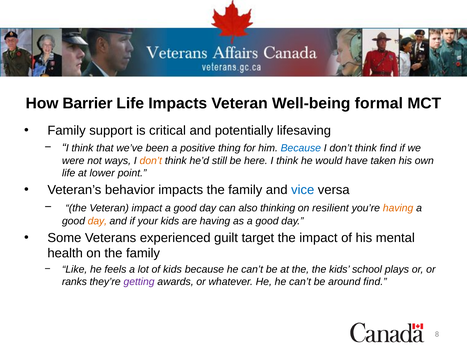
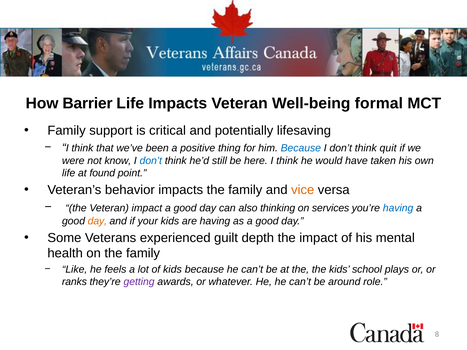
think find: find -> quit
ways: ways -> know
don’t at (151, 161) colour: orange -> blue
lower: lower -> found
vice colour: blue -> orange
resilient: resilient -> services
having at (398, 208) colour: orange -> blue
target: target -> depth
around find: find -> role
